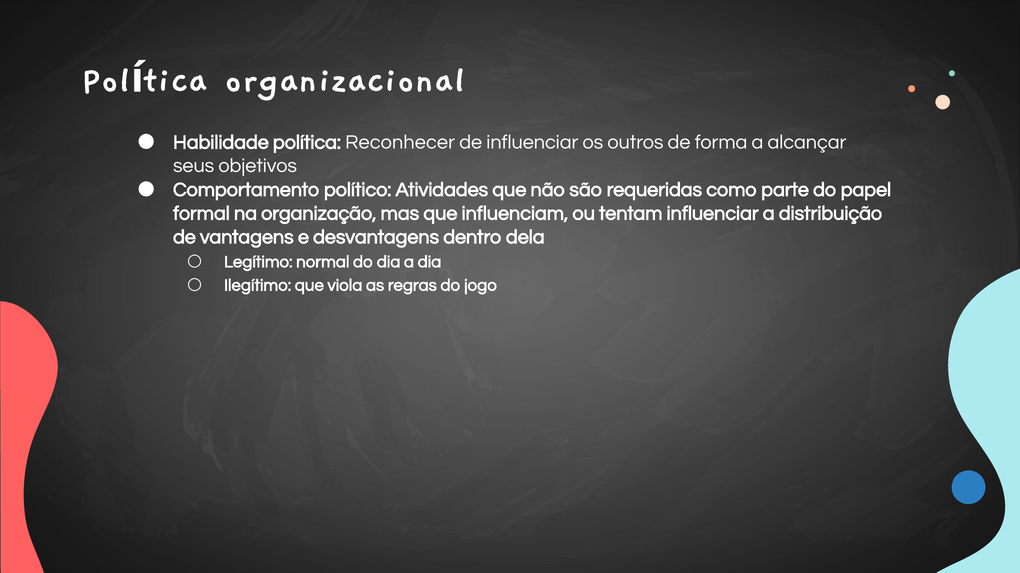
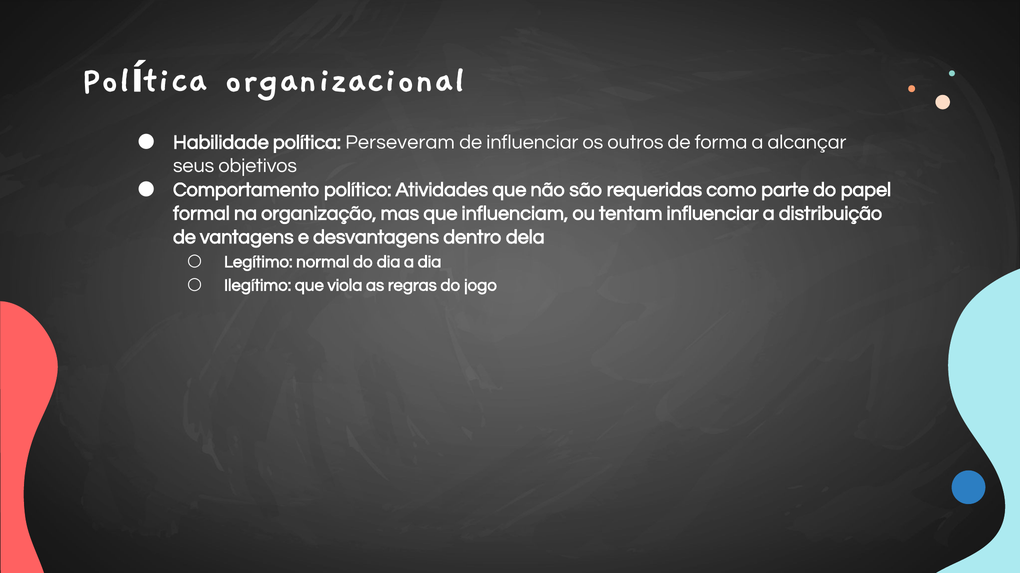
Reconhecer: Reconhecer -> Perseveram
